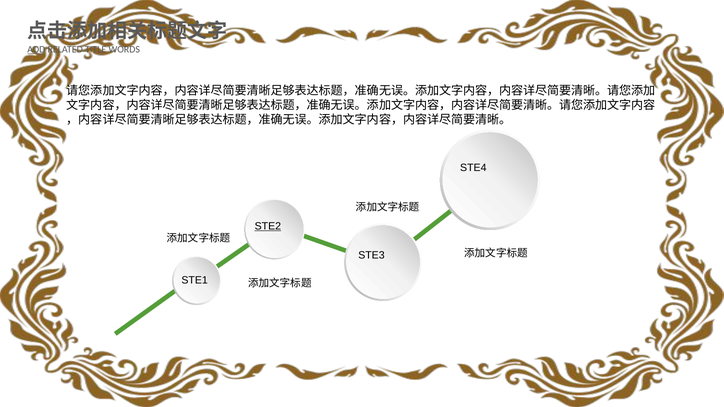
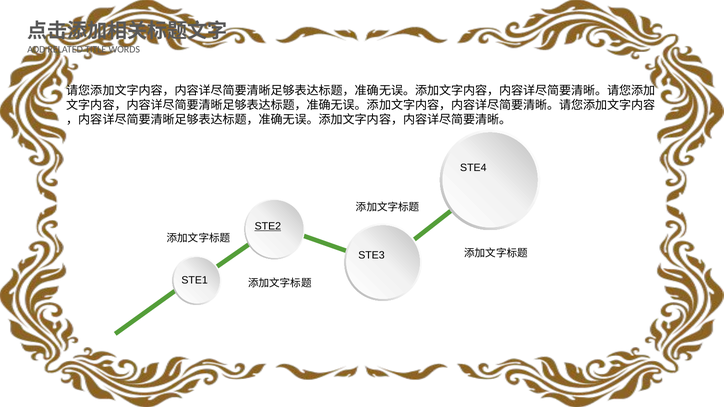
ADD underline: present -> none
